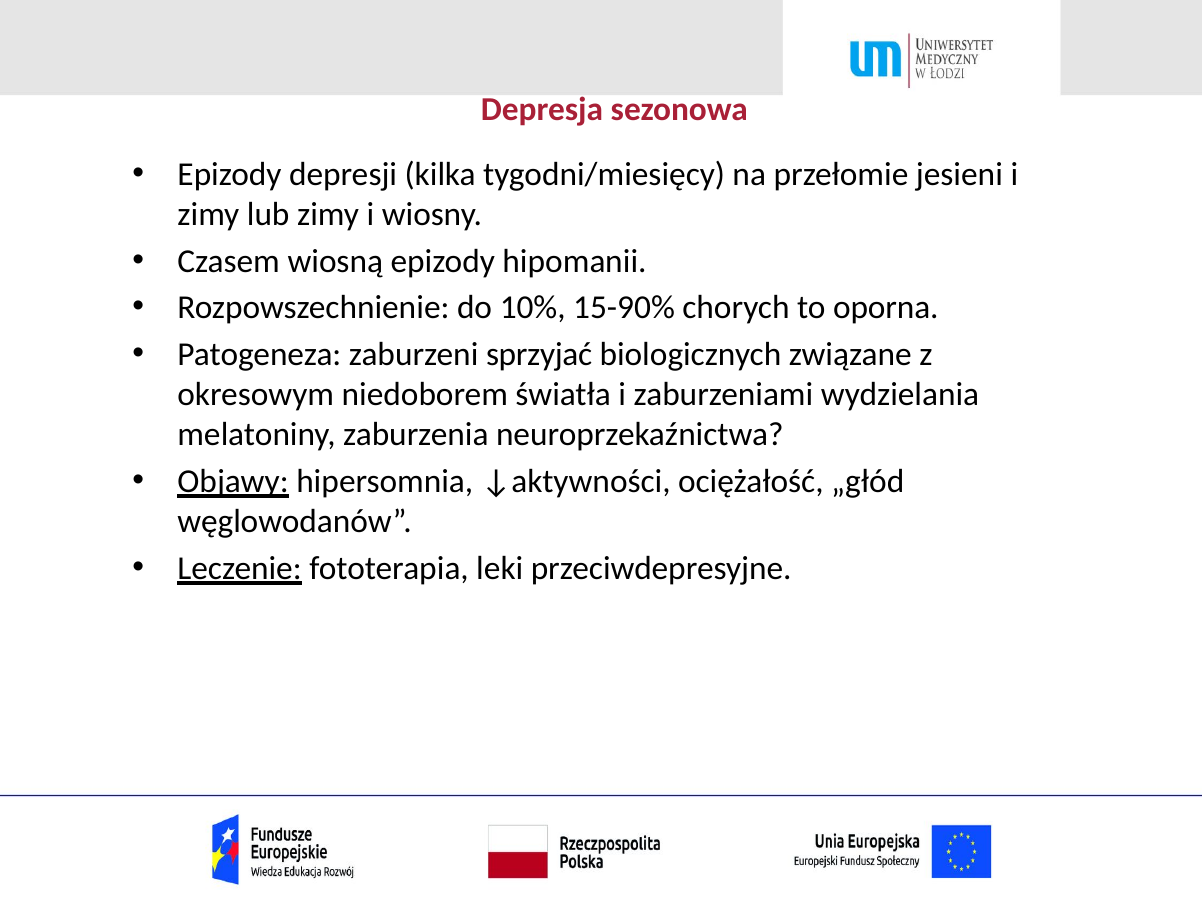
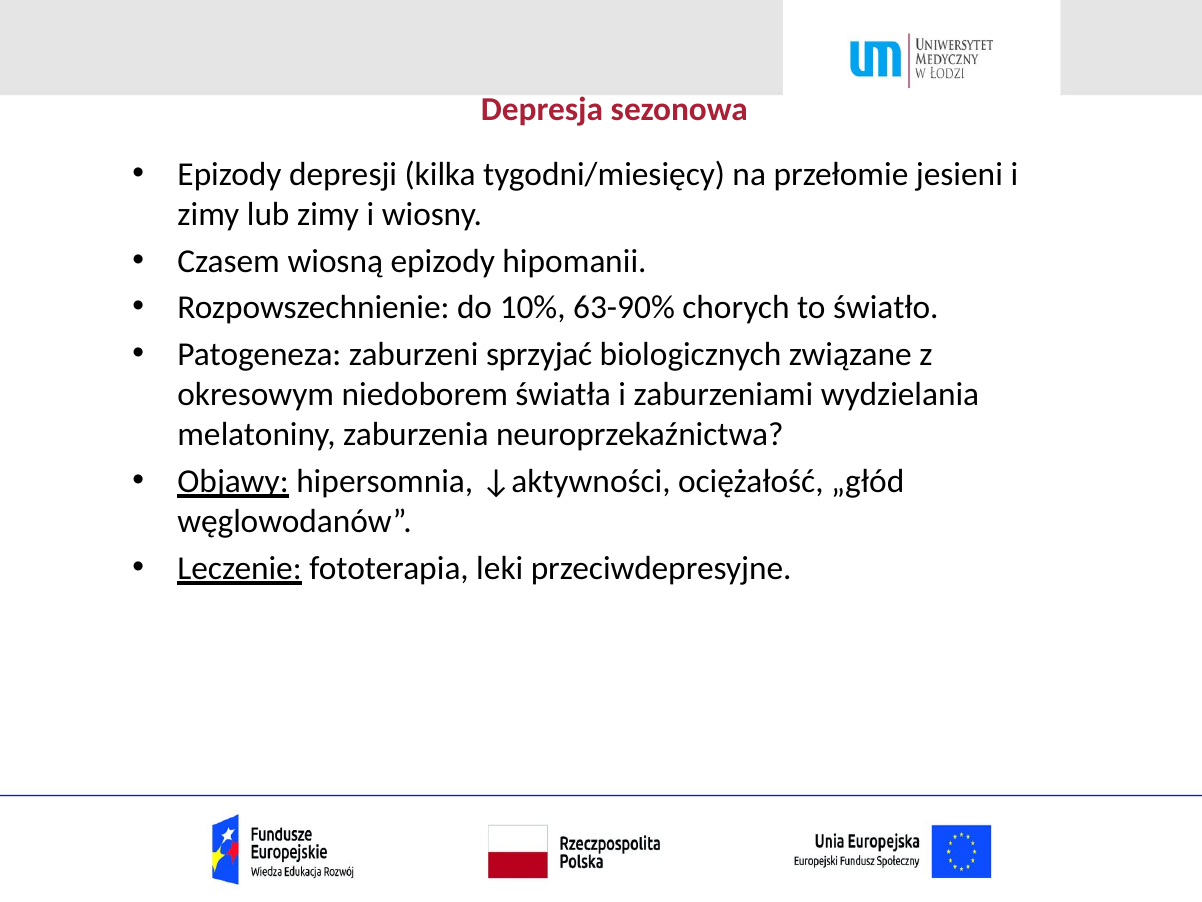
15-90%: 15-90% -> 63-90%
oporna: oporna -> światło
